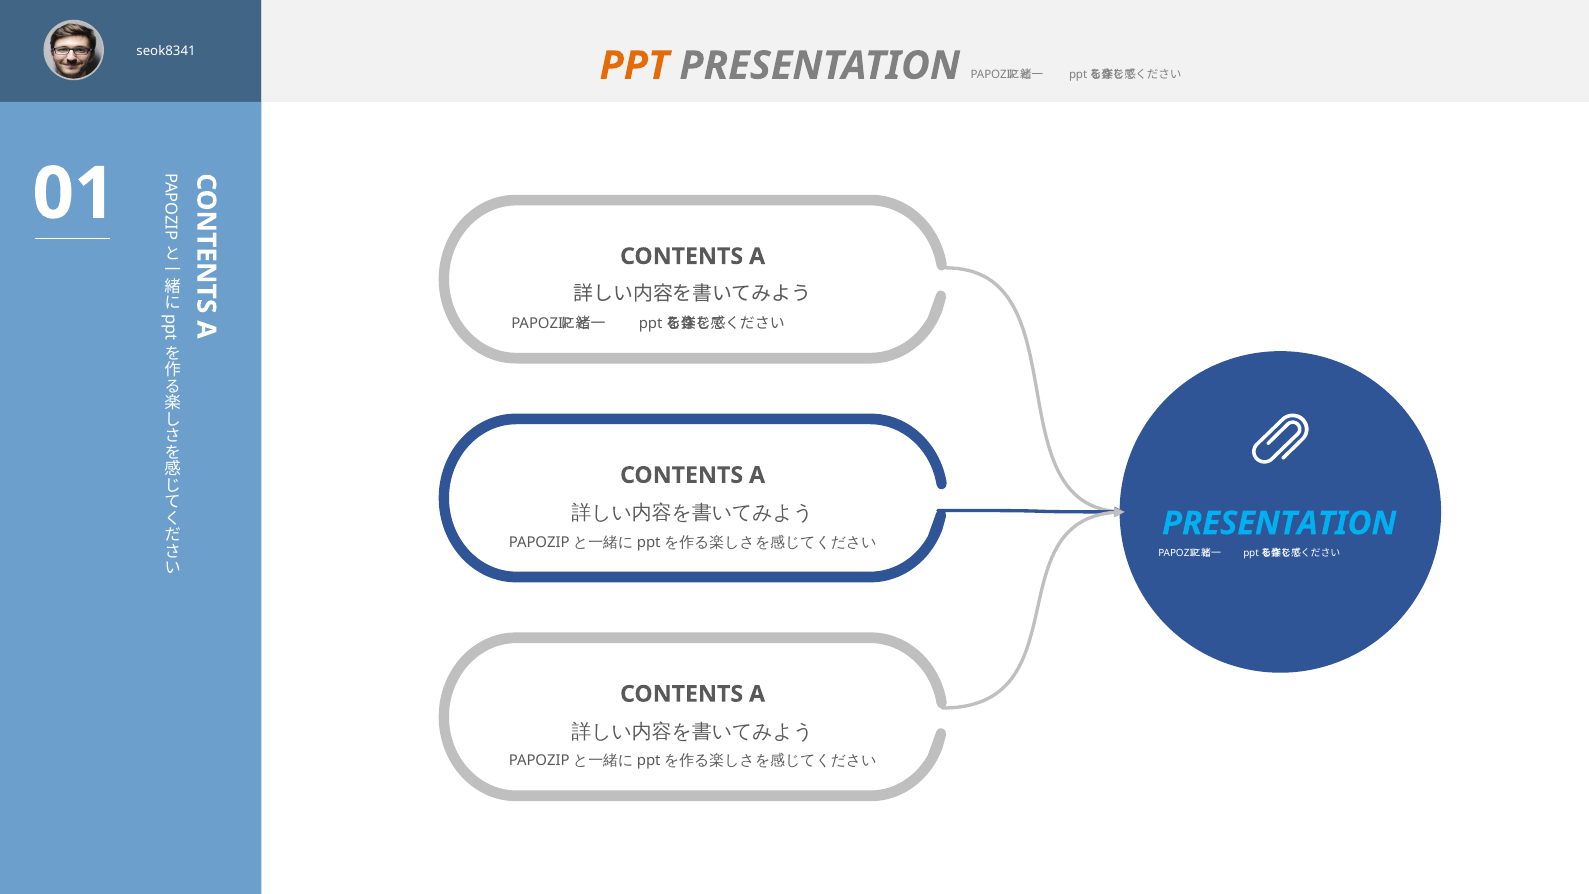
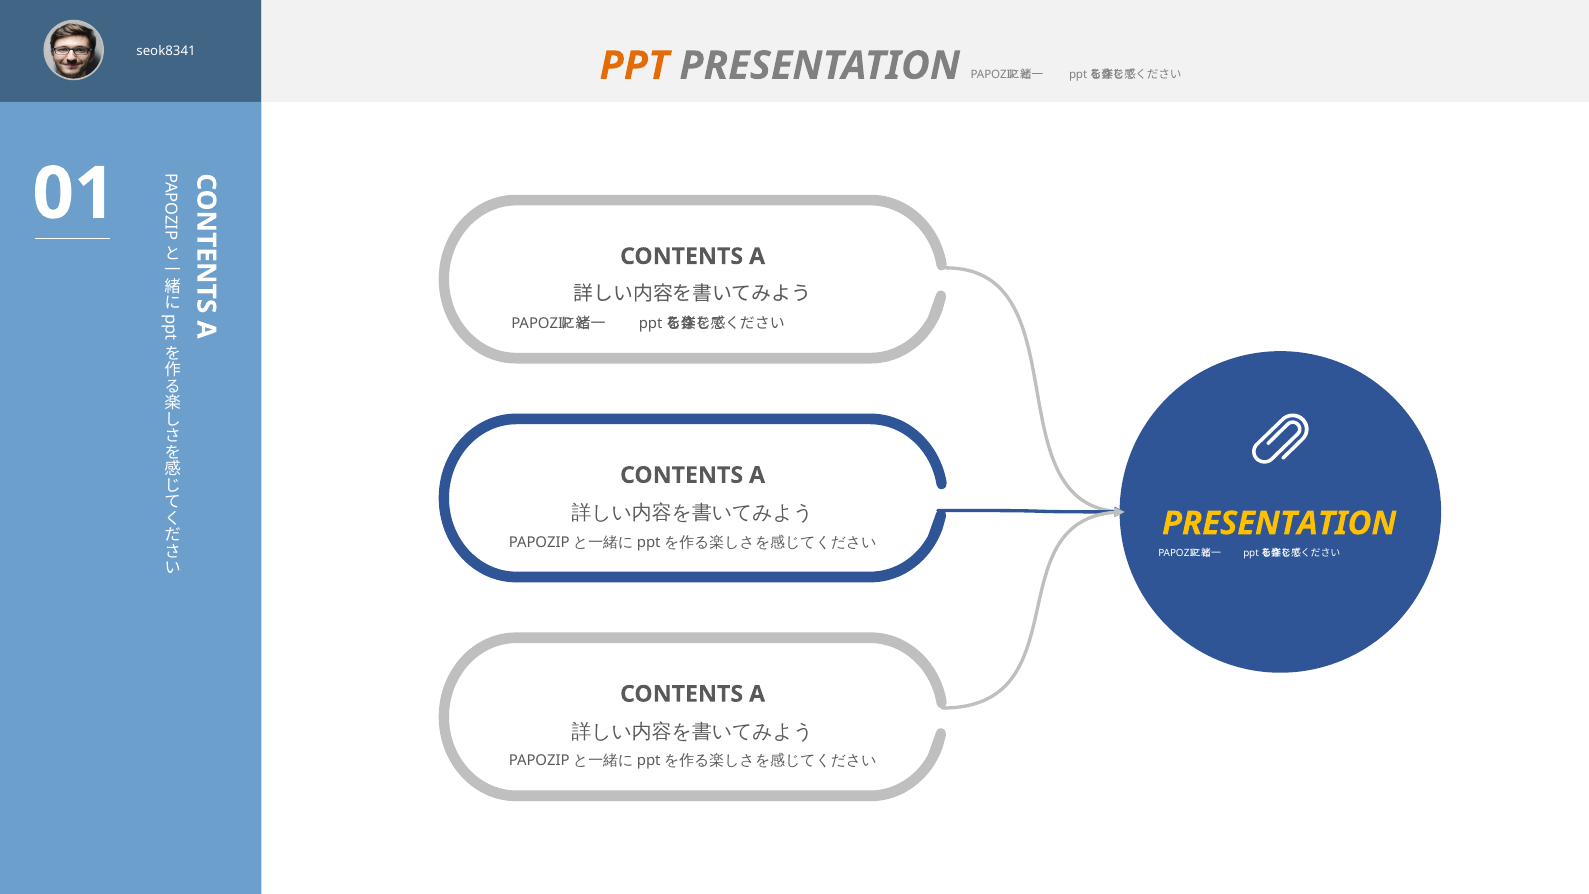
PRESENTATION at (1279, 523) colour: light blue -> yellow
